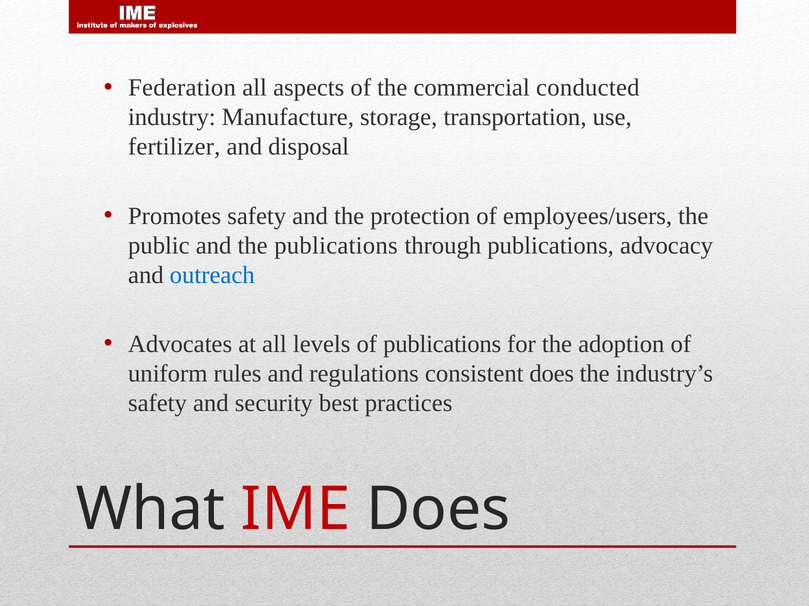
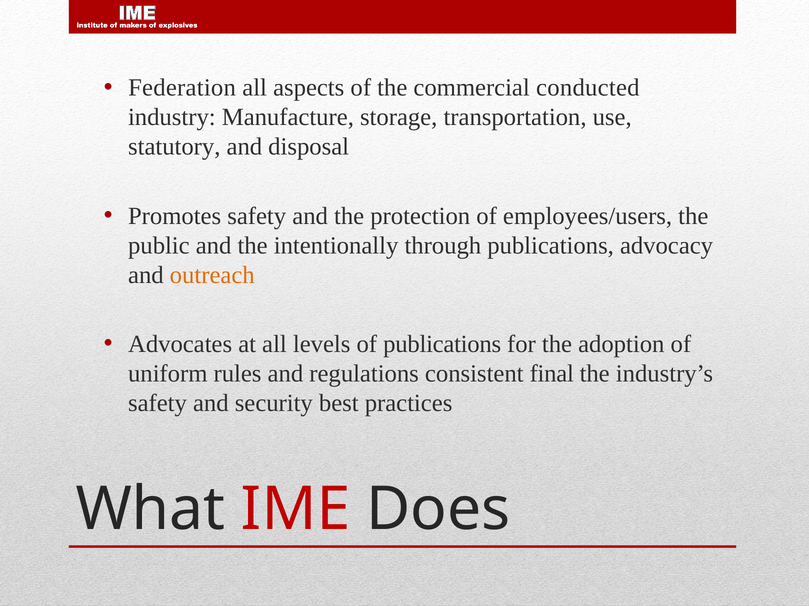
fertilizer: fertilizer -> statutory
the publications: publications -> intentionally
outreach colour: blue -> orange
consistent does: does -> final
